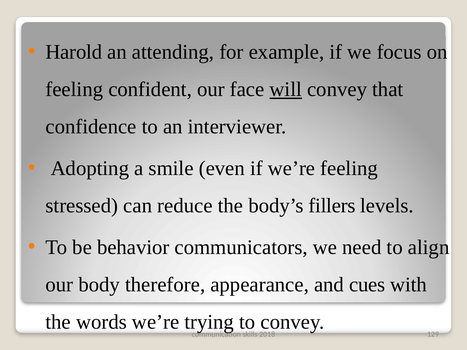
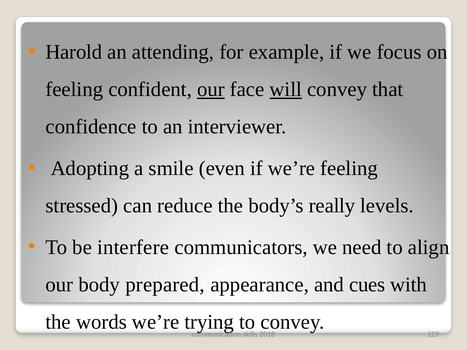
our at (211, 89) underline: none -> present
fillers: fillers -> really
behavior: behavior -> interfere
therefore: therefore -> prepared
